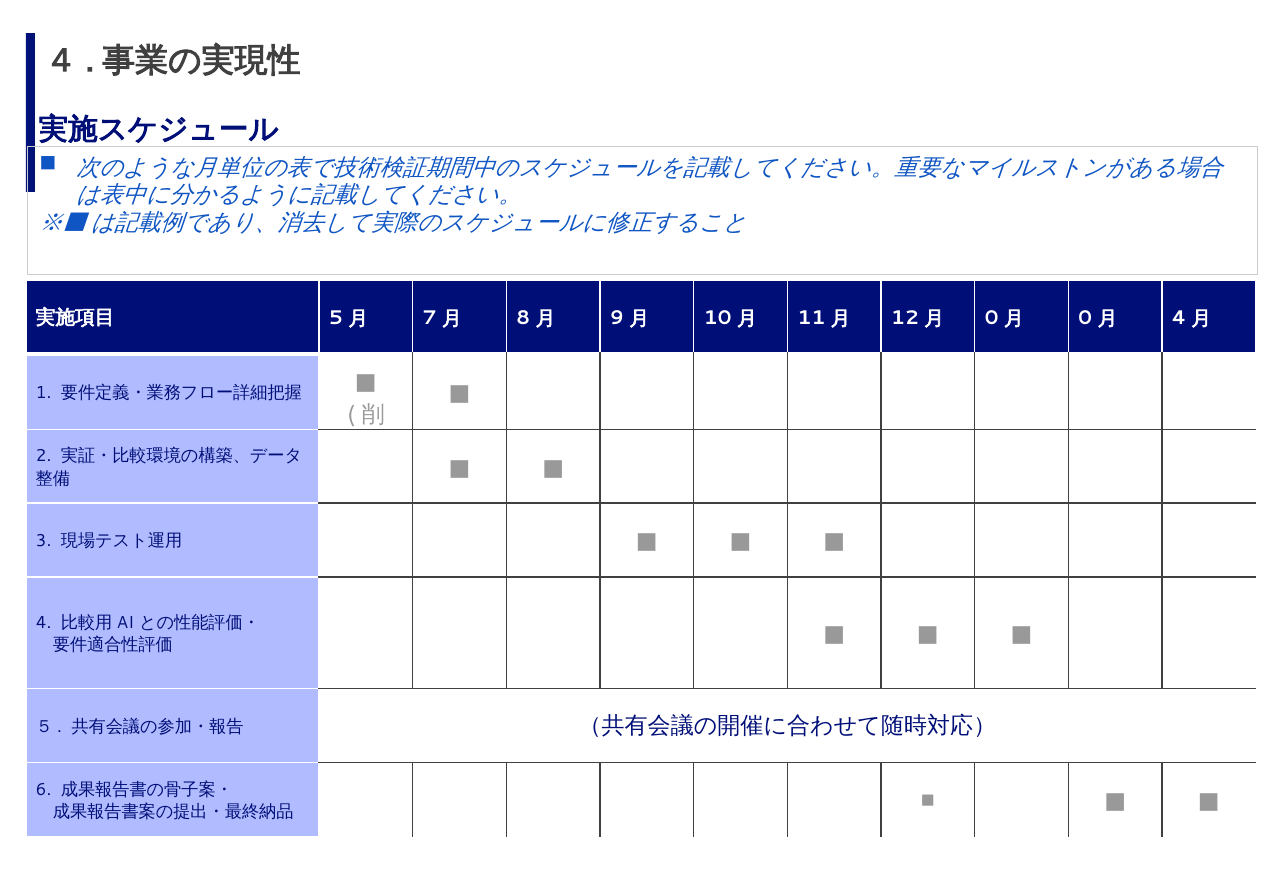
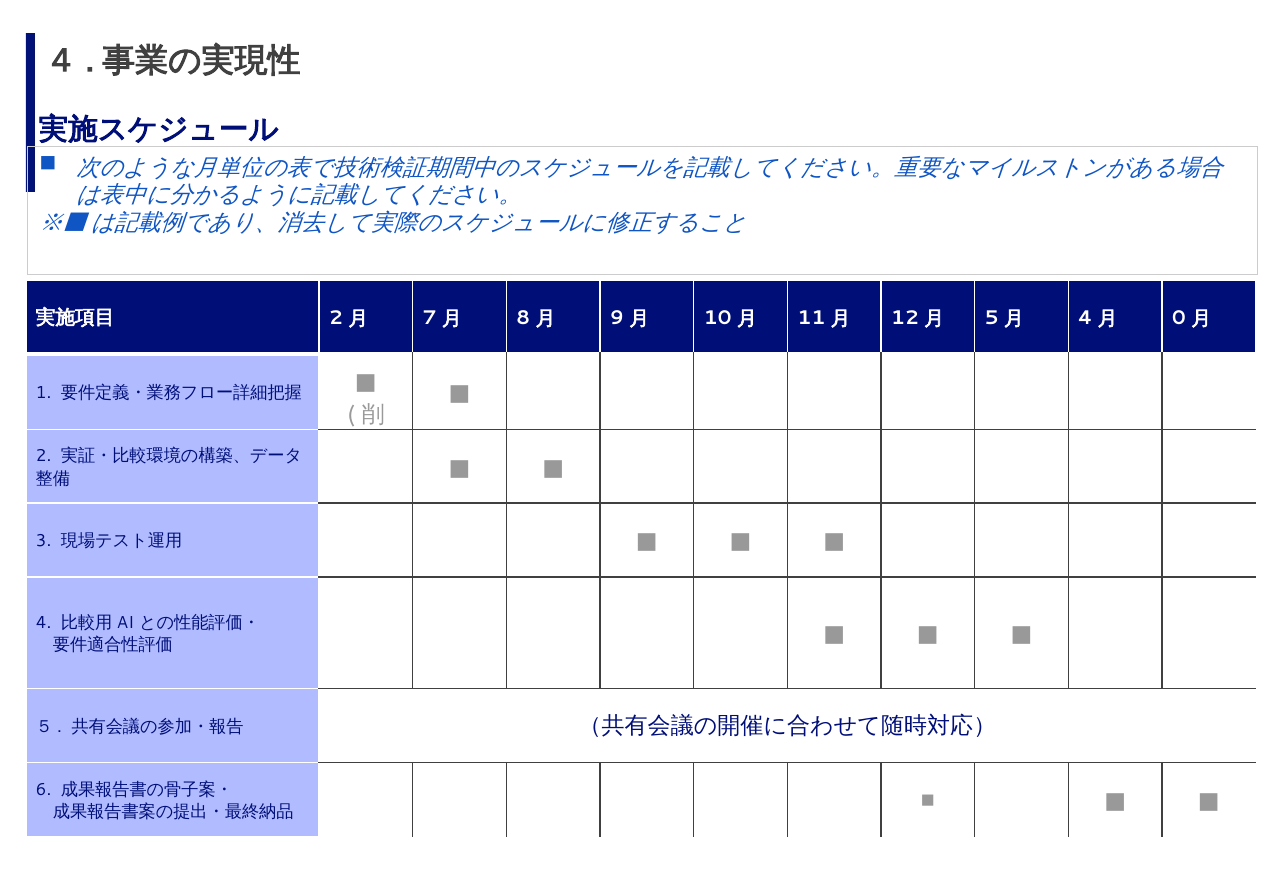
5 at (336, 318): 5 -> 2
0 at (992, 318): 0 -> 5
0 at (1085, 318): 0 -> 4
4 at (1179, 318): 4 -> 0
